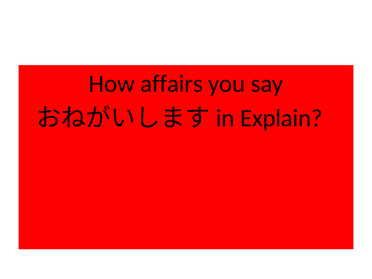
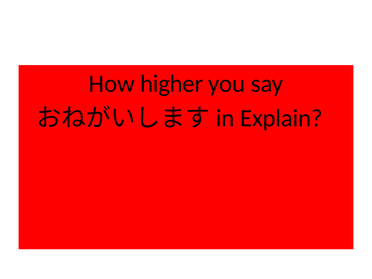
affairs: affairs -> higher
